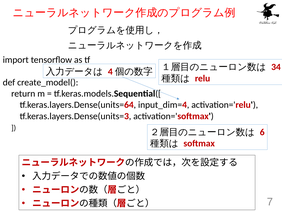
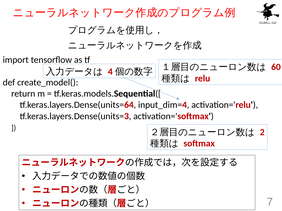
34: 34 -> 60
6: 6 -> 2
